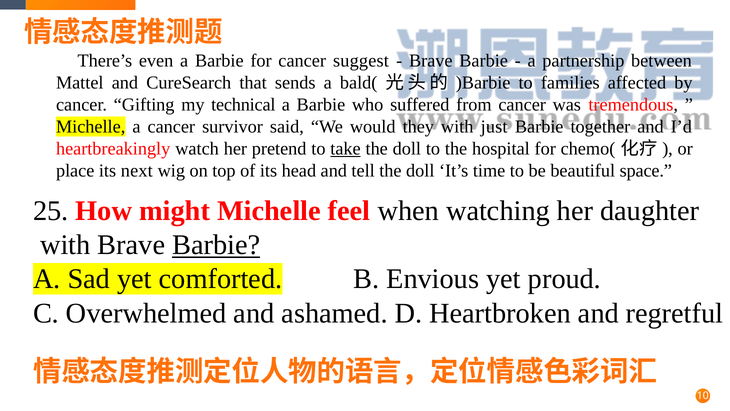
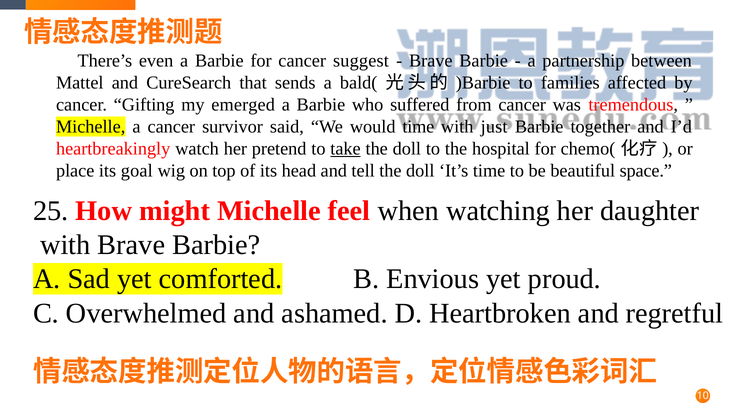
technical: technical -> emerged
would they: they -> time
next: next -> goal
Barbie at (216, 245) underline: present -> none
